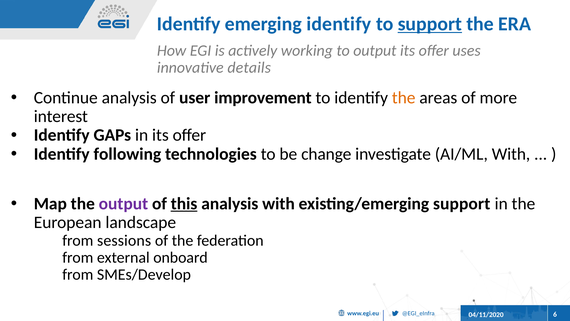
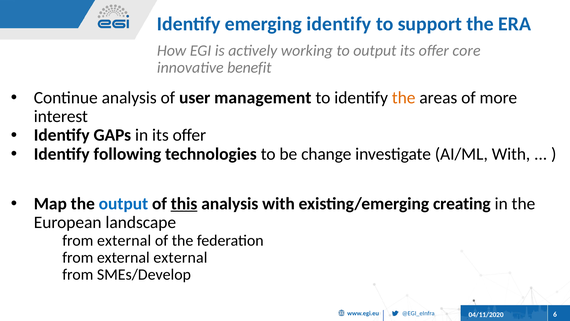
support at (430, 24) underline: present -> none
uses: uses -> core
details: details -> benefit
improvement: improvement -> management
output at (123, 203) colour: purple -> blue
existing/emerging support: support -> creating
sessions at (124, 240): sessions -> external
external onboard: onboard -> external
